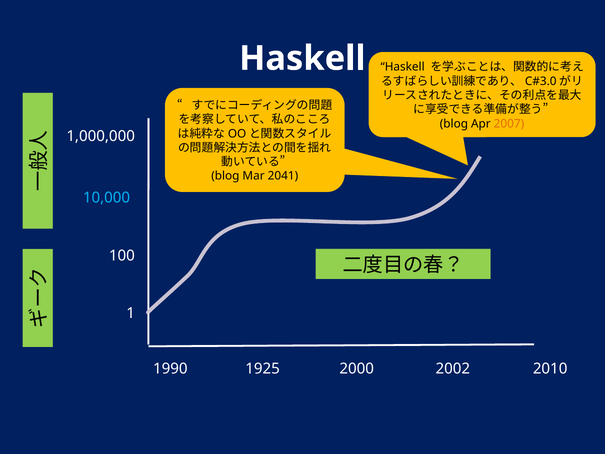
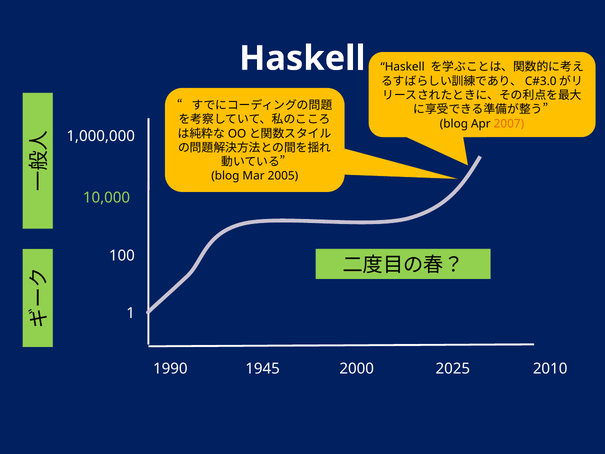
2041: 2041 -> 2005
10,000 colour: light blue -> light green
1925: 1925 -> 1945
2002: 2002 -> 2025
